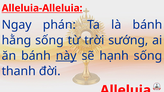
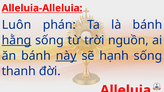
Ngay: Ngay -> Luôn
hằng underline: none -> present
sướng: sướng -> nguồn
